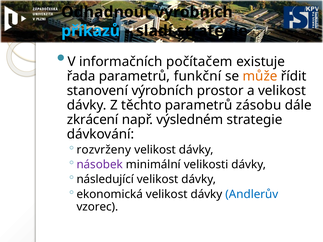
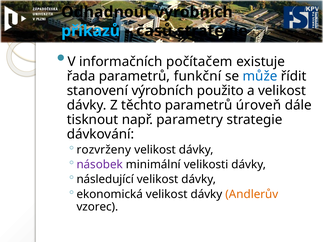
sladí: sladí -> časů
může colour: orange -> blue
prostor: prostor -> použito
zásobu: zásobu -> úroveň
zkrácení: zkrácení -> tisknout
výsledném: výsledném -> parametry
Andlerův colour: blue -> orange
